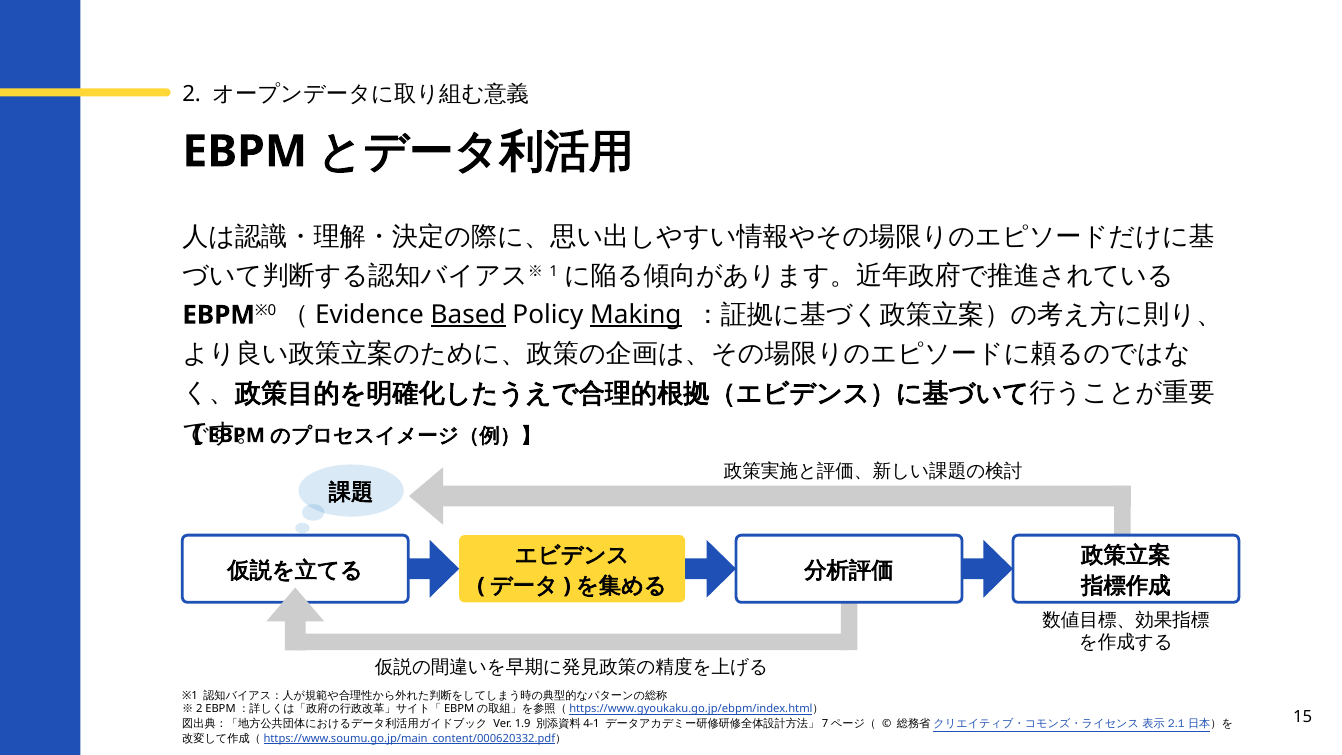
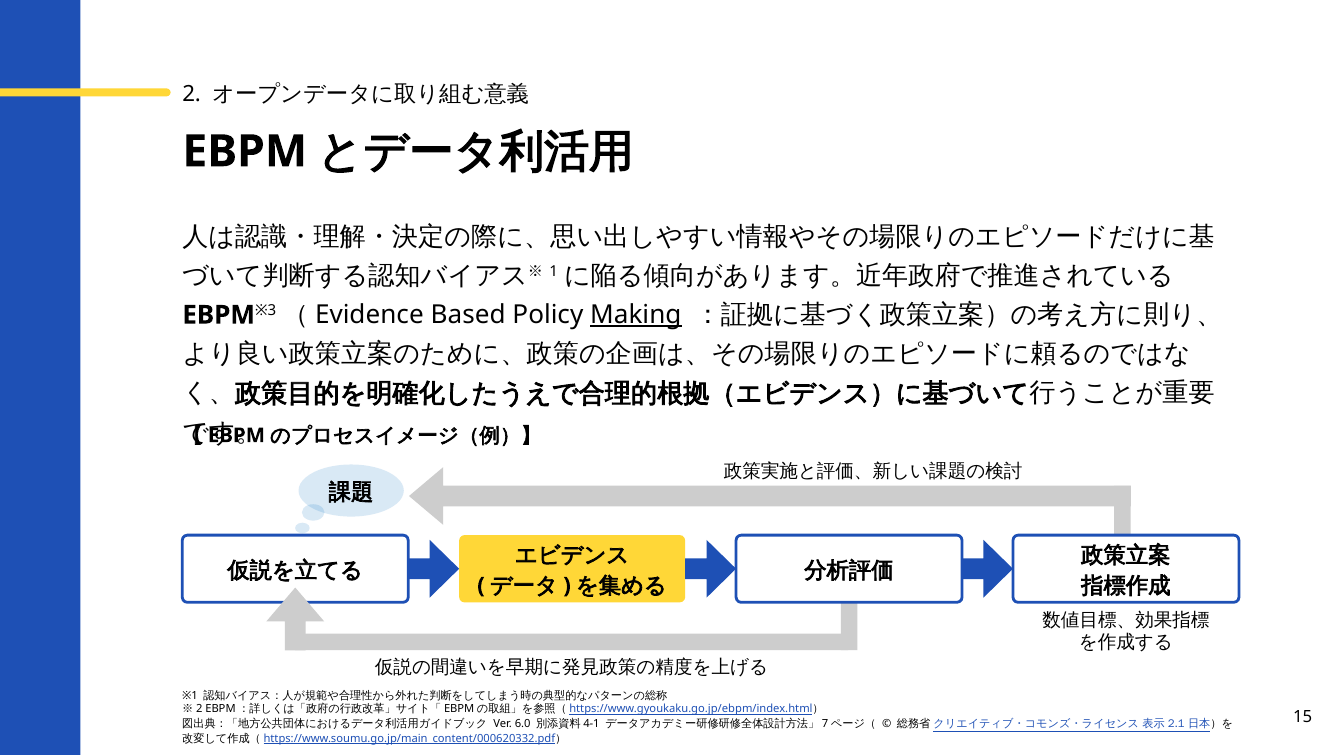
※0: ※0 -> ※3
Based underline: present -> none
1.9: 1.9 -> 6.0
